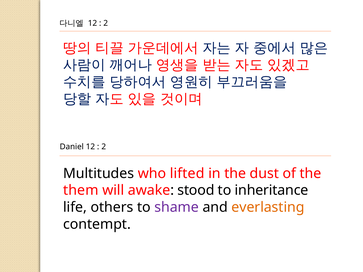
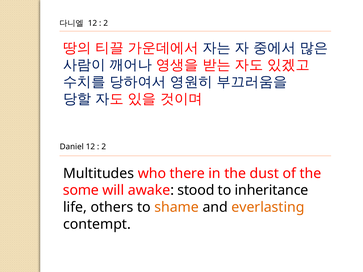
lifted: lifted -> there
them: them -> some
shame colour: purple -> orange
